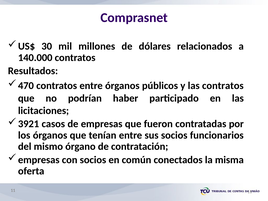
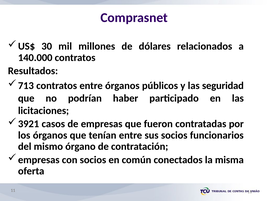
470: 470 -> 713
las contratos: contratos -> seguridad
